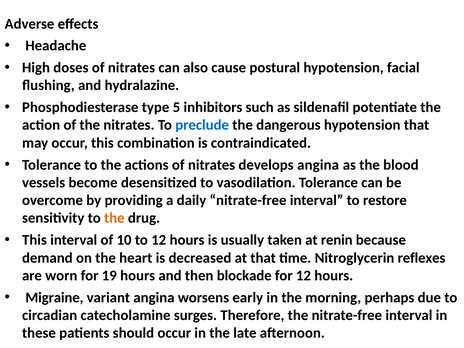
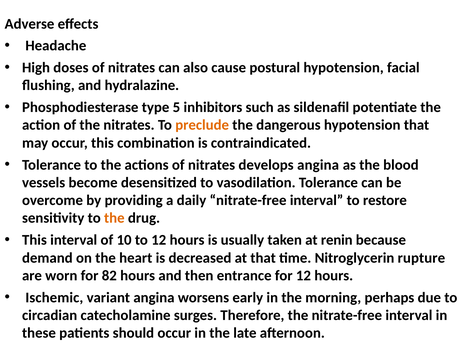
preclude colour: blue -> orange
reflexes: reflexes -> rupture
19: 19 -> 82
blockade: blockade -> entrance
Migraine: Migraine -> Ischemic
